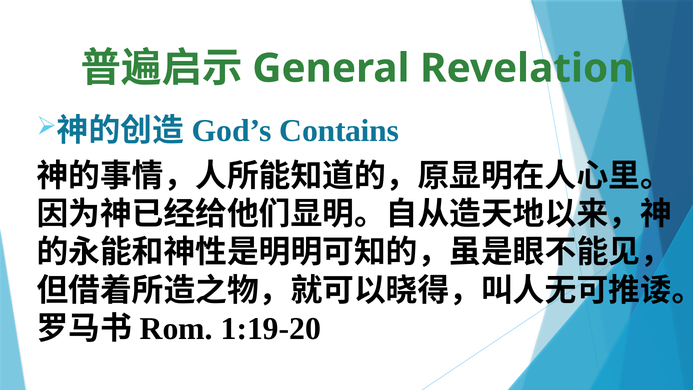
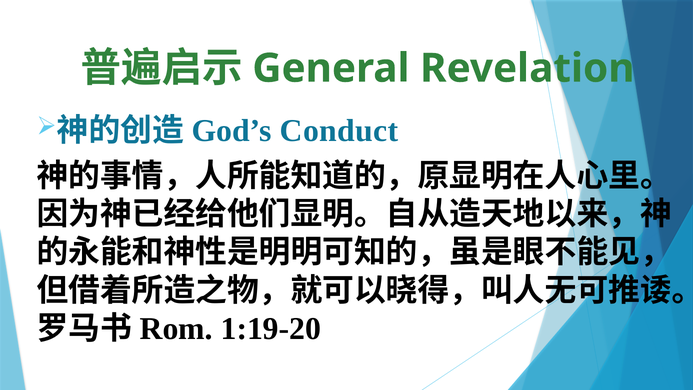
Contains: Contains -> Conduct
